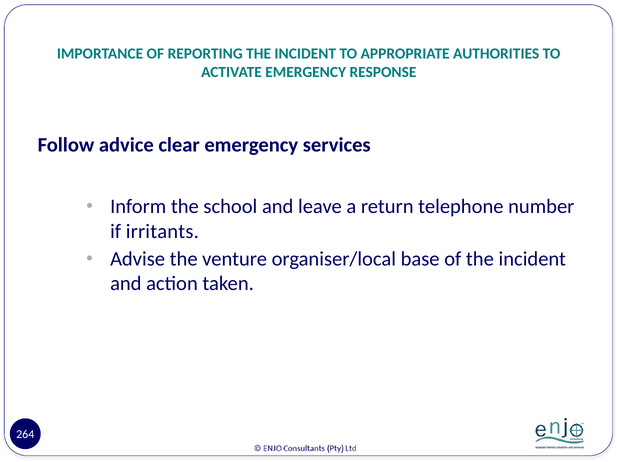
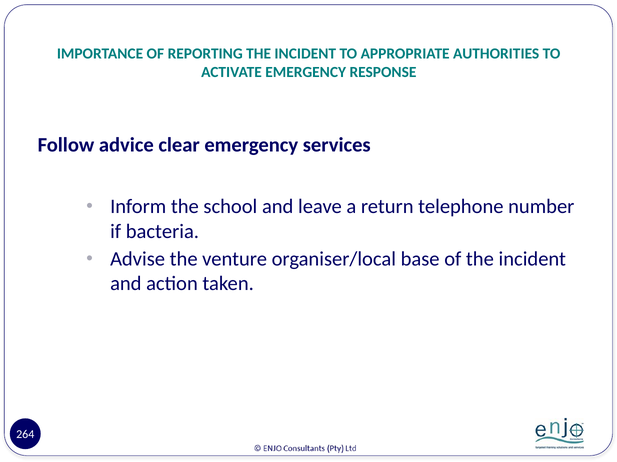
irritants: irritants -> bacteria
